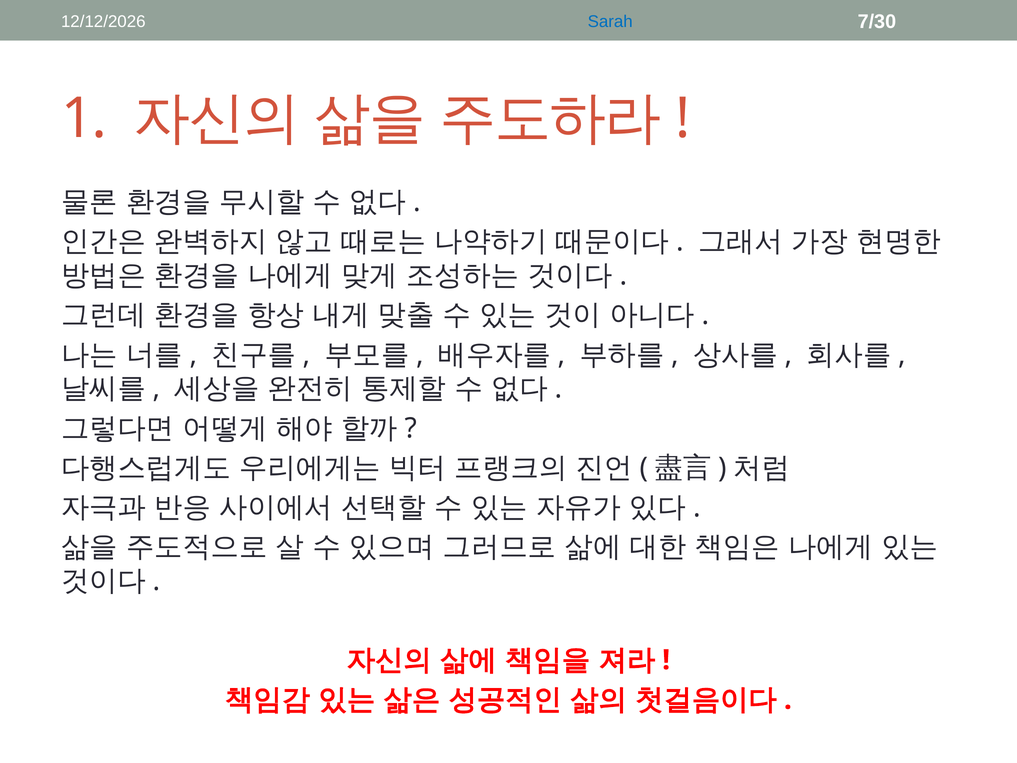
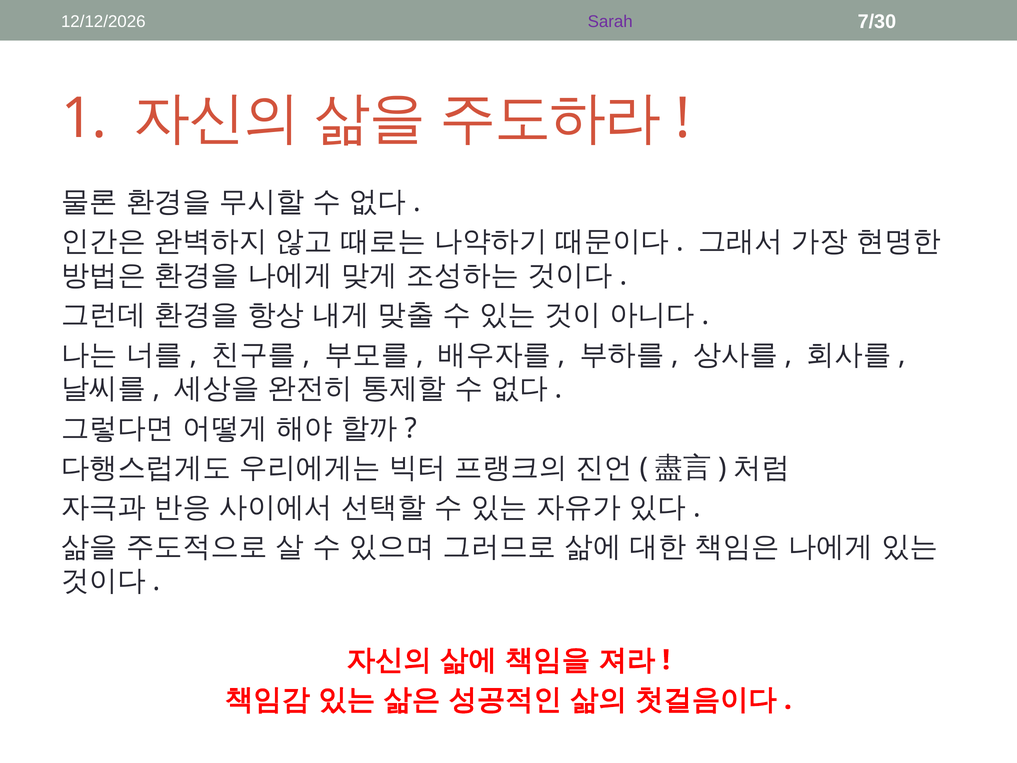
Sarah colour: blue -> purple
